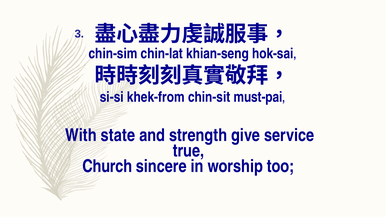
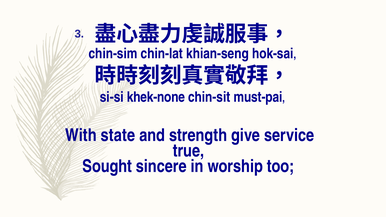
khek-from: khek-from -> khek-none
Church: Church -> Sought
